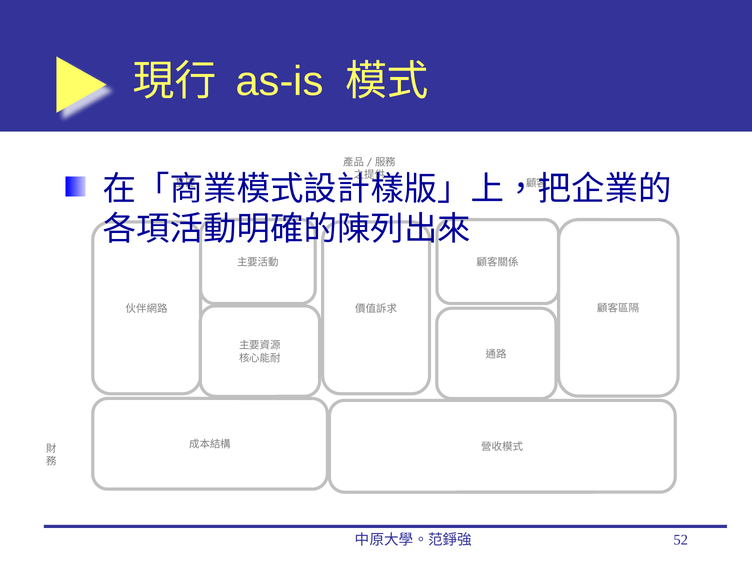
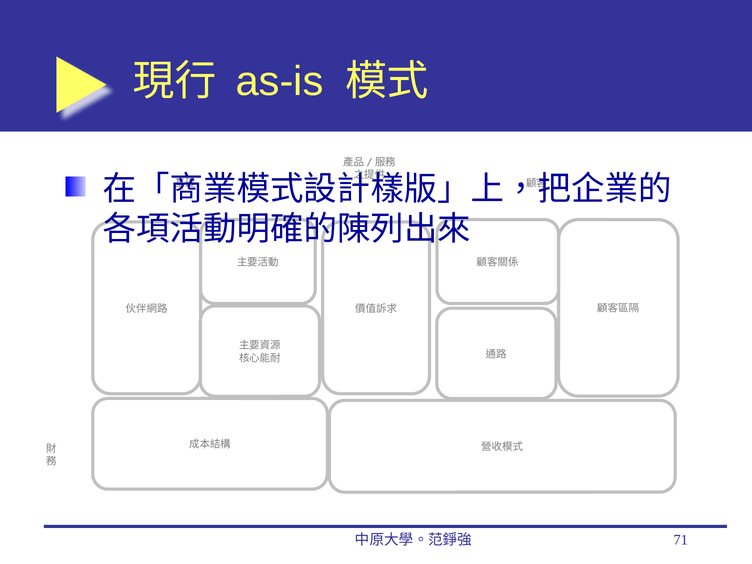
52: 52 -> 71
